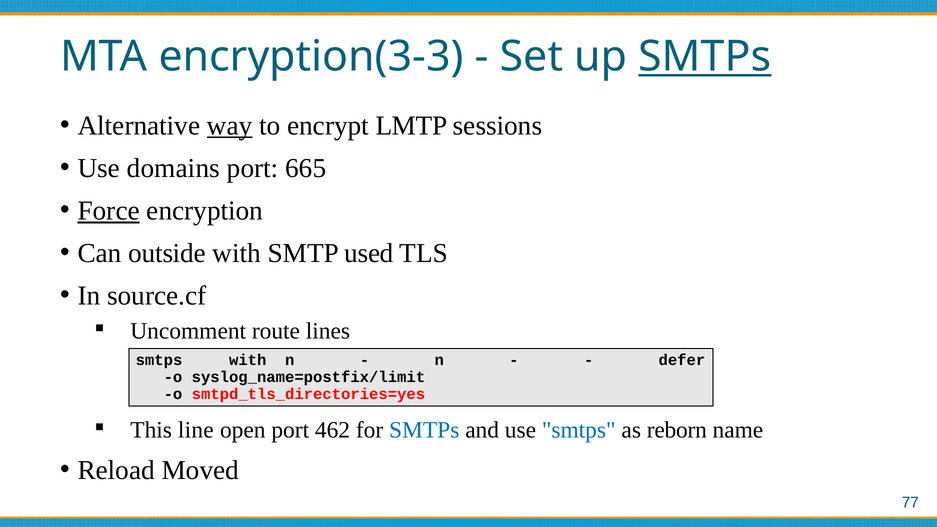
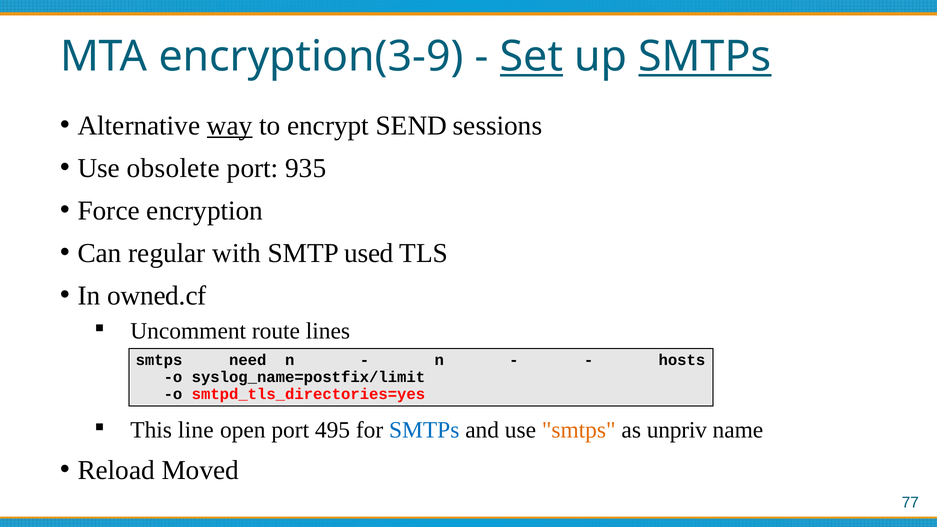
encryption(3-3: encryption(3-3 -> encryption(3-9
Set underline: none -> present
LMTP: LMTP -> SEND
domains: domains -> obsolete
665: 665 -> 935
Force underline: present -> none
outside: outside -> regular
source.cf: source.cf -> owned.cf
smtps with: with -> need
defer: defer -> hosts
462: 462 -> 495
smtps at (579, 430) colour: blue -> orange
reborn: reborn -> unpriv
